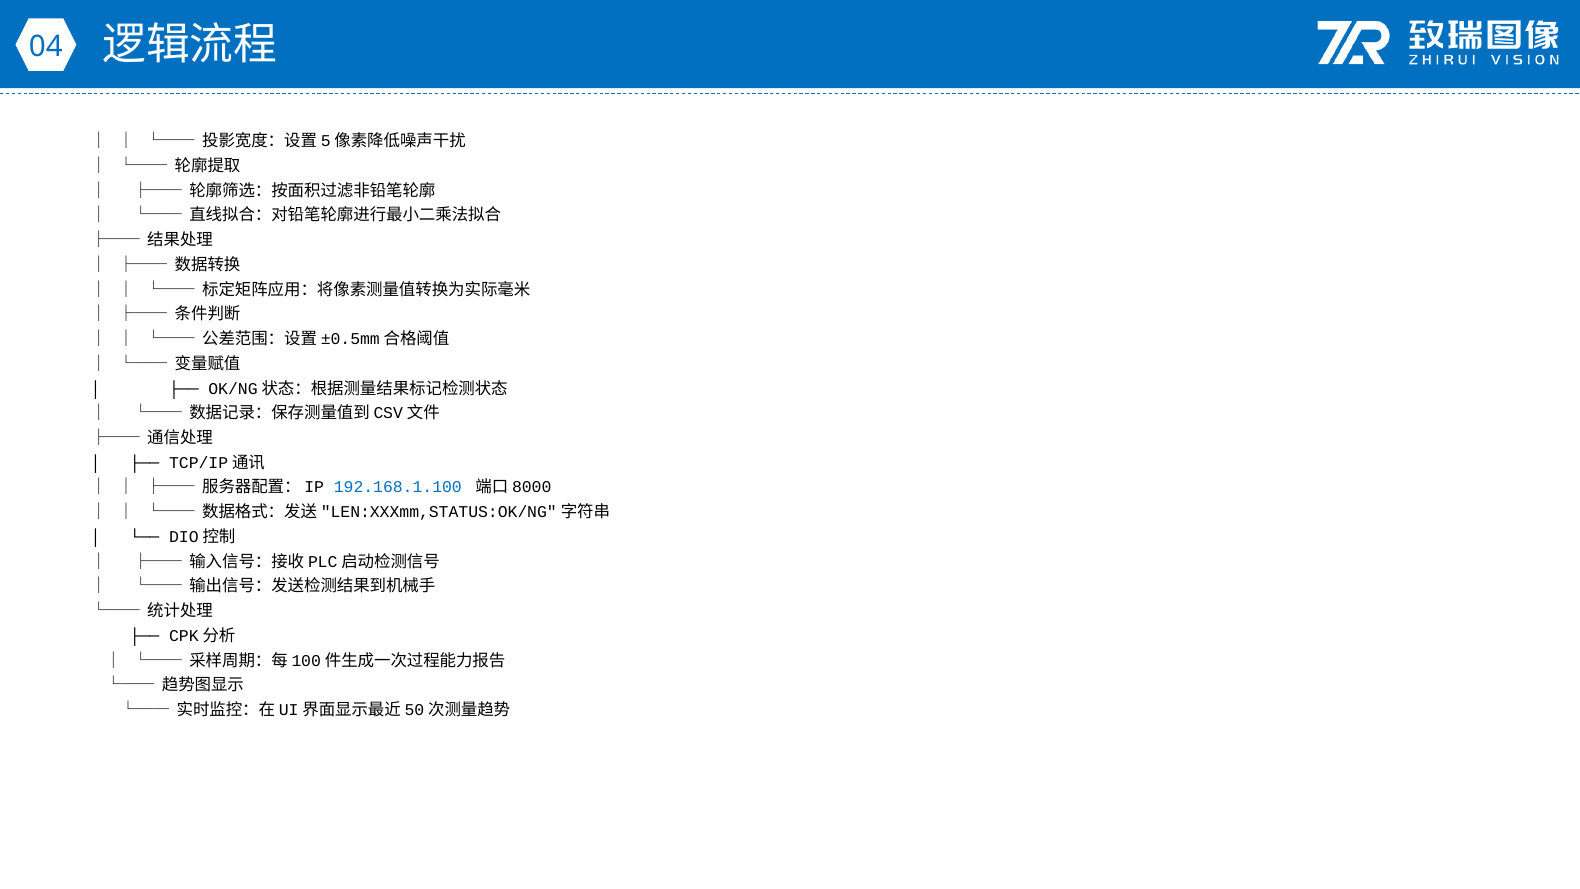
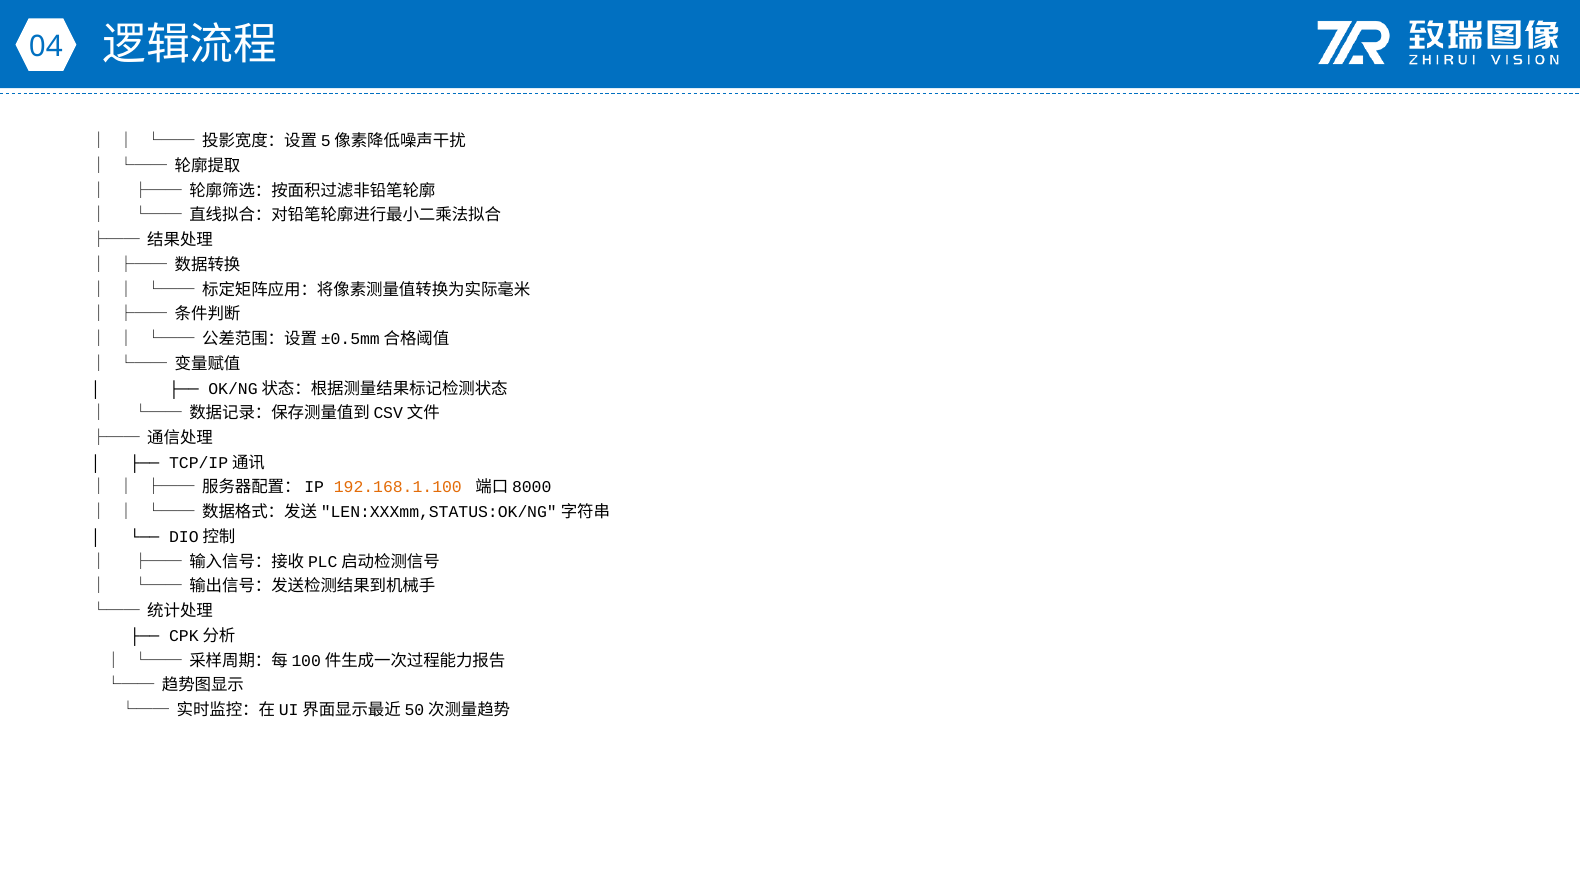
192.168.1.100 colour: blue -> orange
